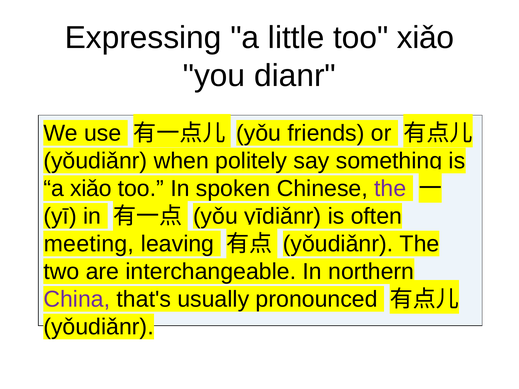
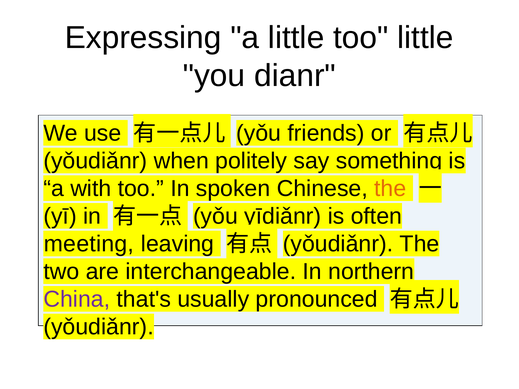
too xiǎo: xiǎo -> little
a xiǎo: xiǎo -> with
the at (390, 189) colour: purple -> orange
